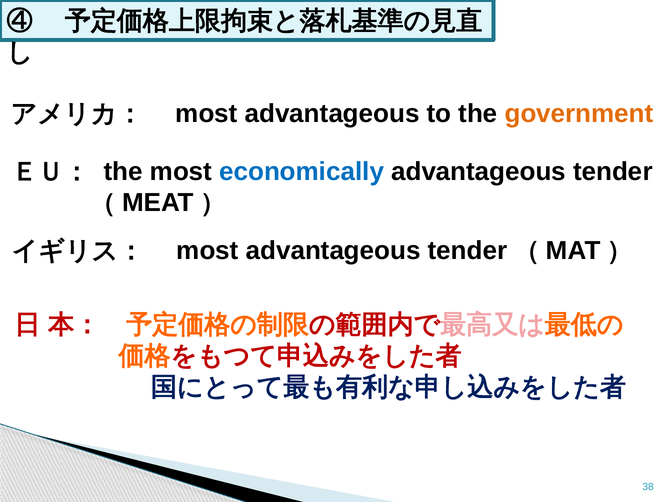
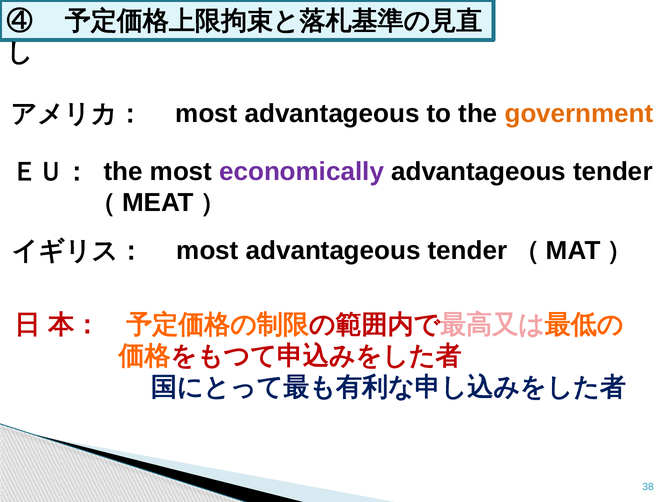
economically colour: blue -> purple
